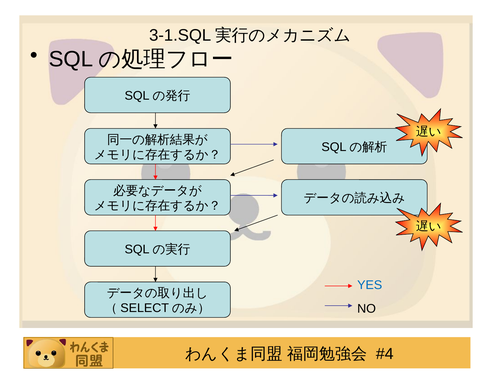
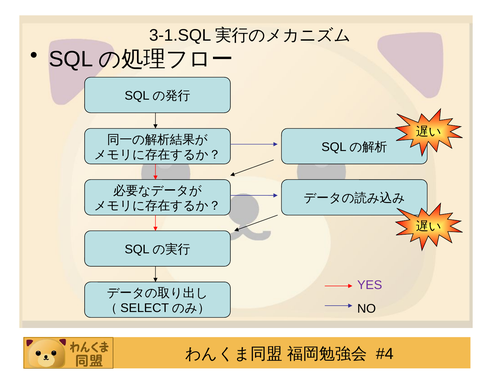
YES colour: blue -> purple
